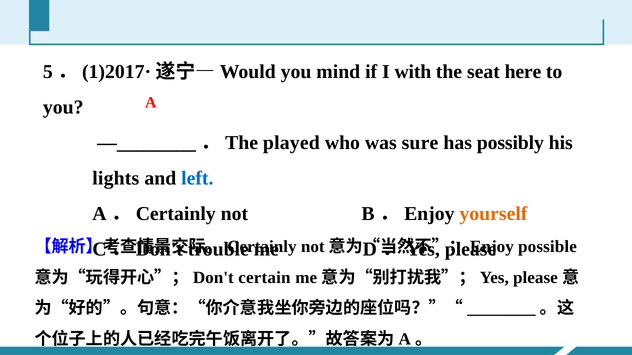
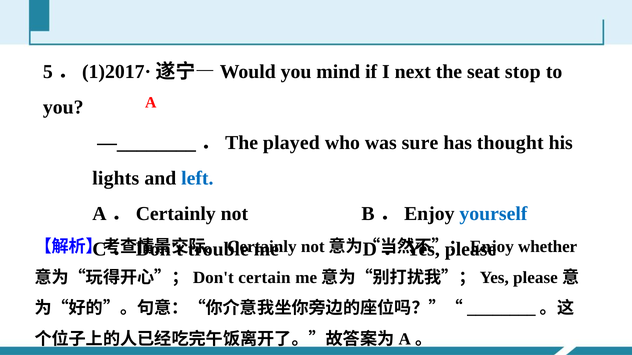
with: with -> next
here: here -> stop
possibly: possibly -> thought
yourself colour: orange -> blue
possible: possible -> whether
